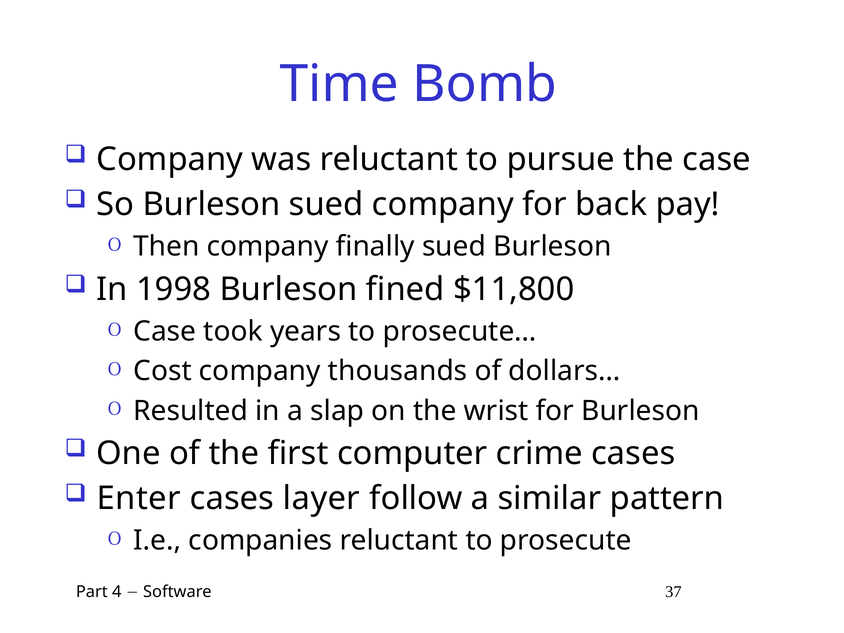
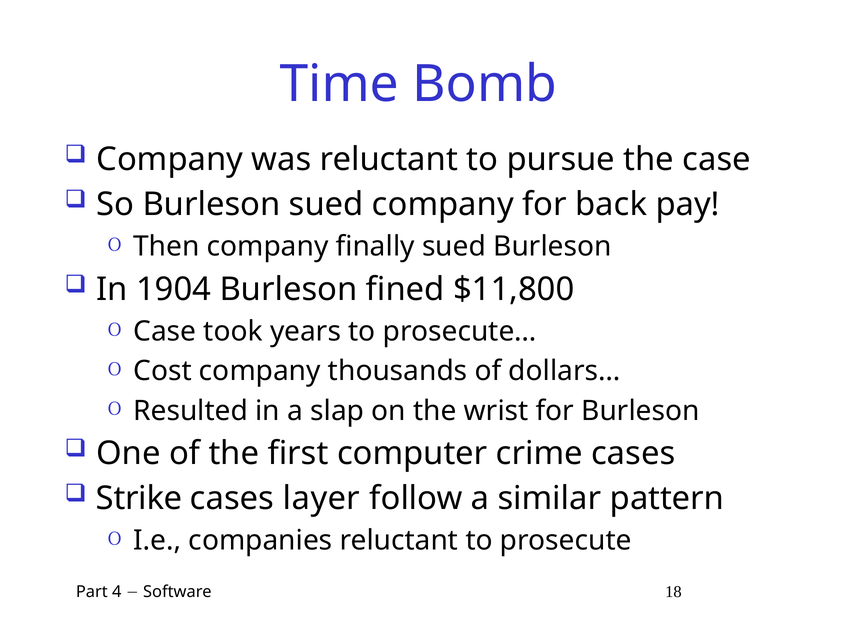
1998: 1998 -> 1904
Enter: Enter -> Strike
37: 37 -> 18
